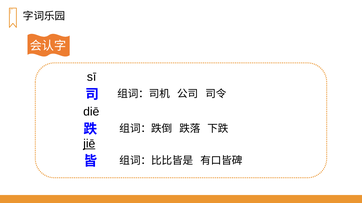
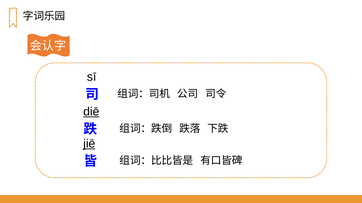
diē underline: none -> present
